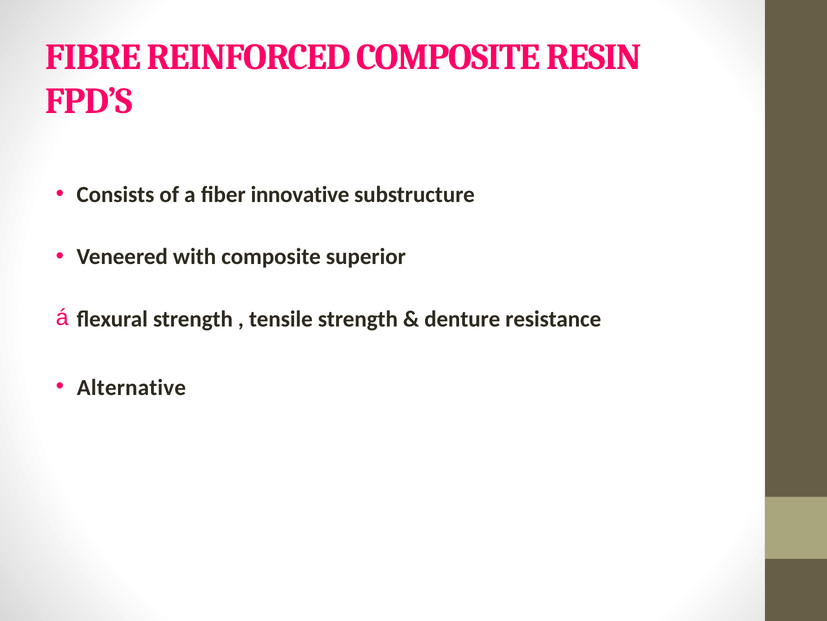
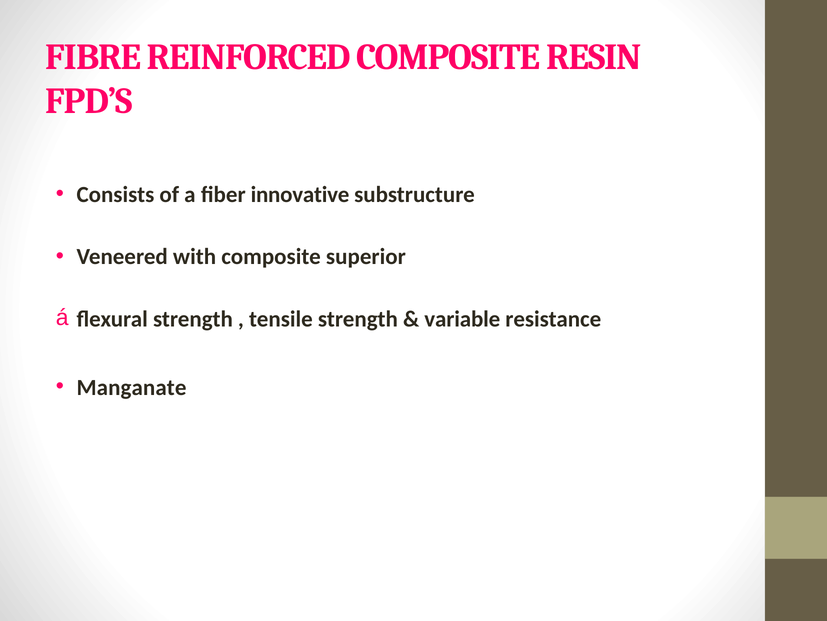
denture: denture -> variable
Alternative: Alternative -> Manganate
